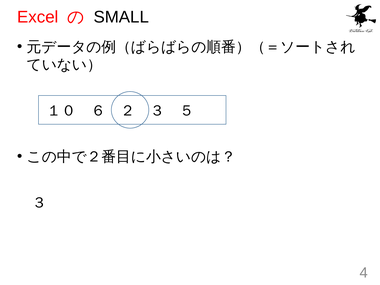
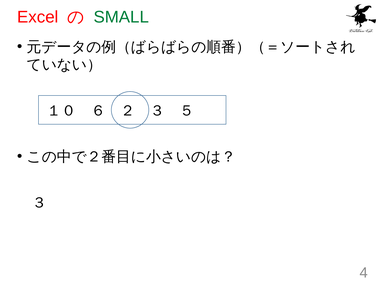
SMALL colour: black -> green
